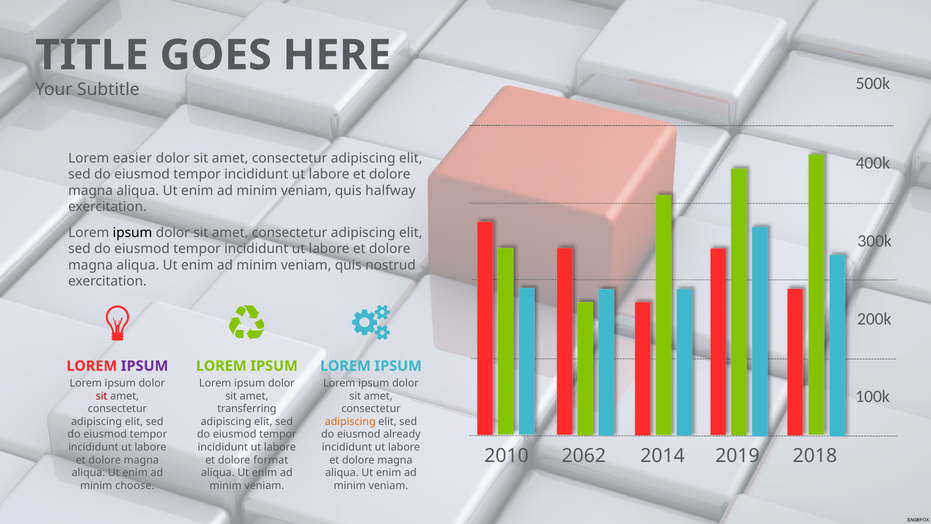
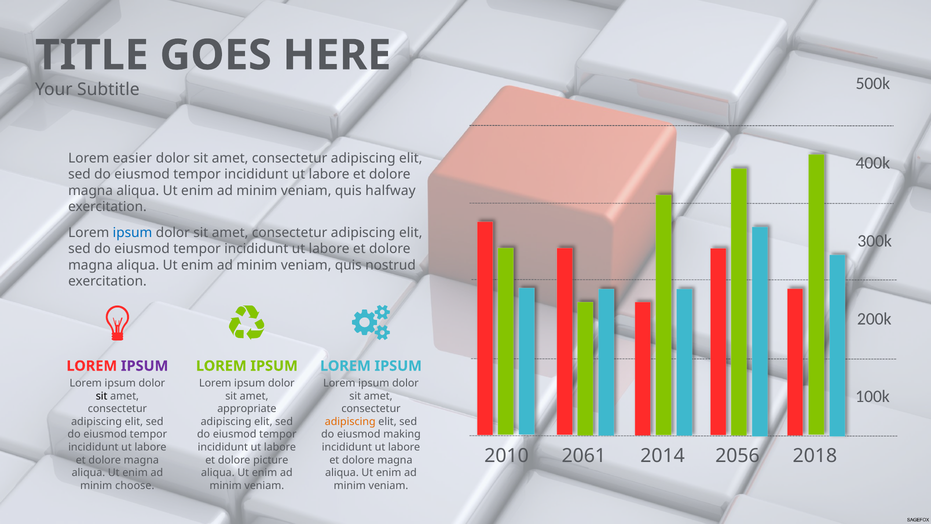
ipsum at (132, 232) colour: black -> blue
sit at (102, 396) colour: red -> black
transferring: transferring -> appropriate
already: already -> making
2062: 2062 -> 2061
2019: 2019 -> 2056
format: format -> picture
